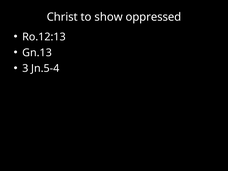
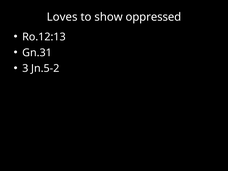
Christ: Christ -> Loves
Gn.13: Gn.13 -> Gn.31
Jn.5-4: Jn.5-4 -> Jn.5-2
